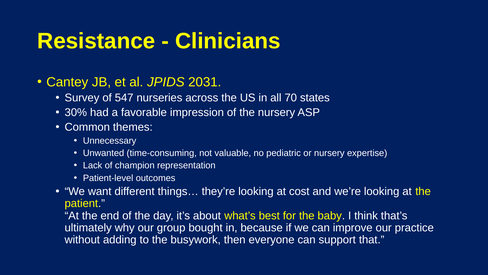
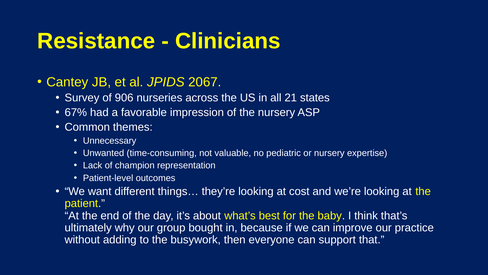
2031: 2031 -> 2067
547: 547 -> 906
70: 70 -> 21
30%: 30% -> 67%
